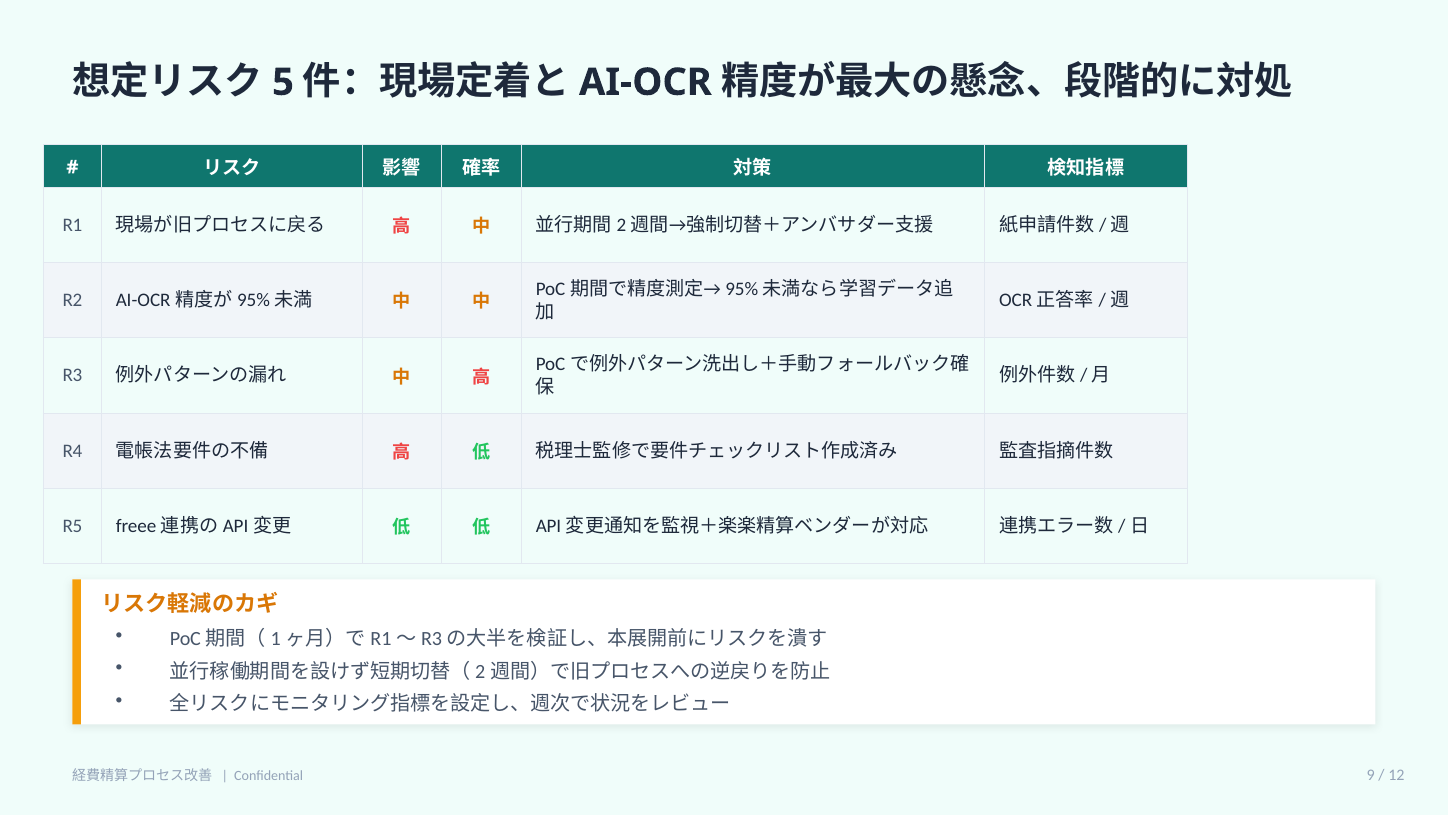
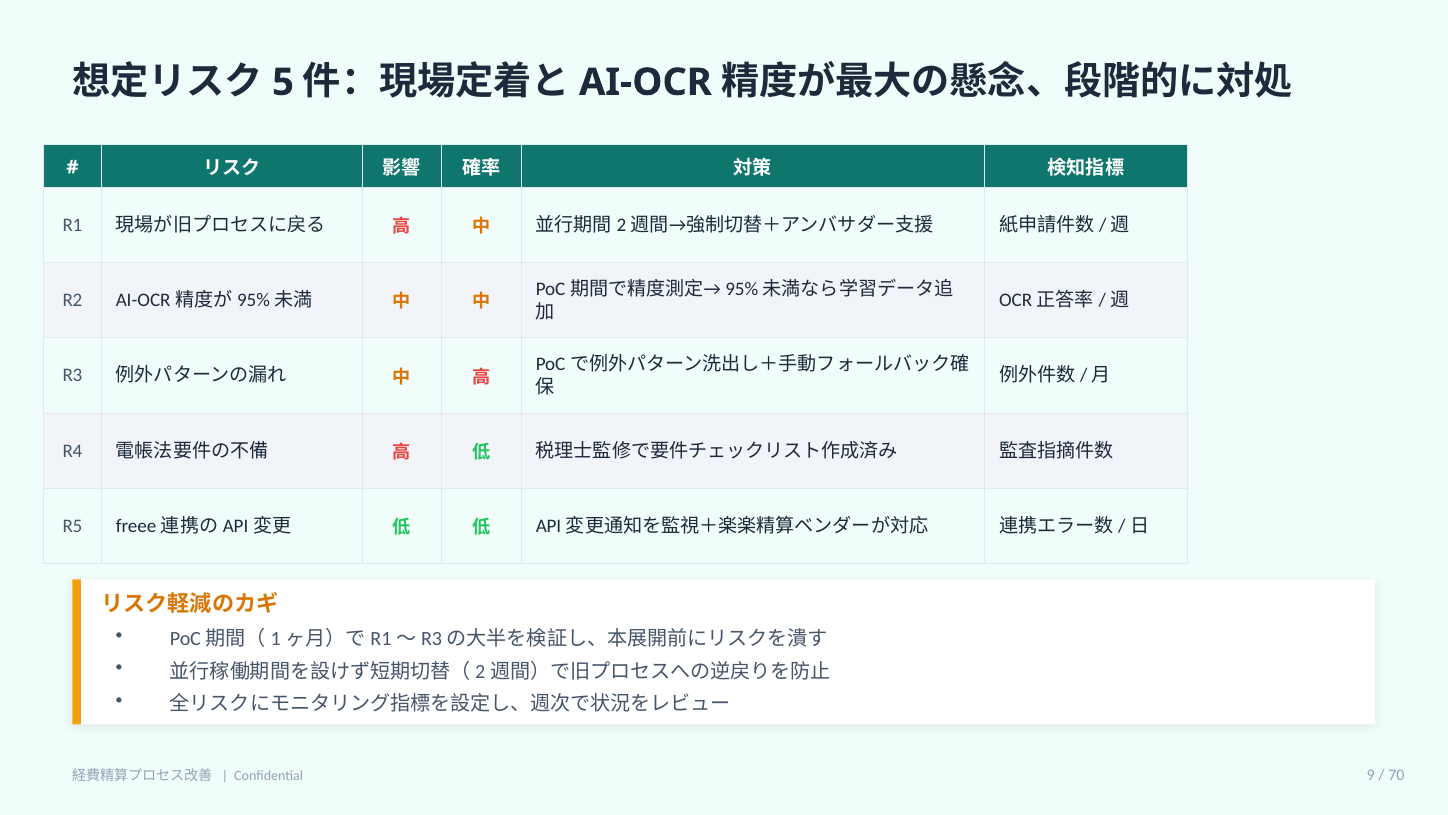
12: 12 -> 70
